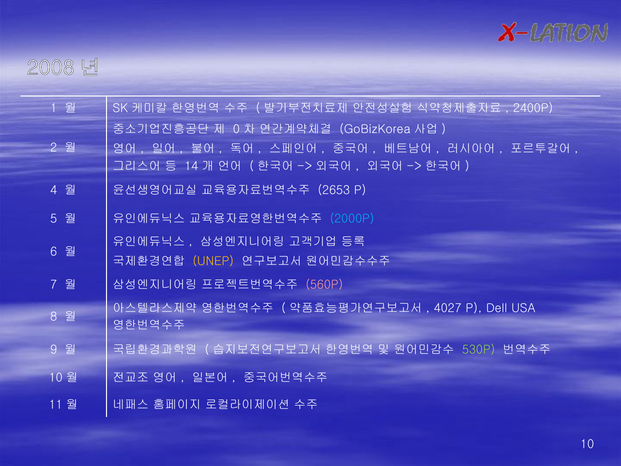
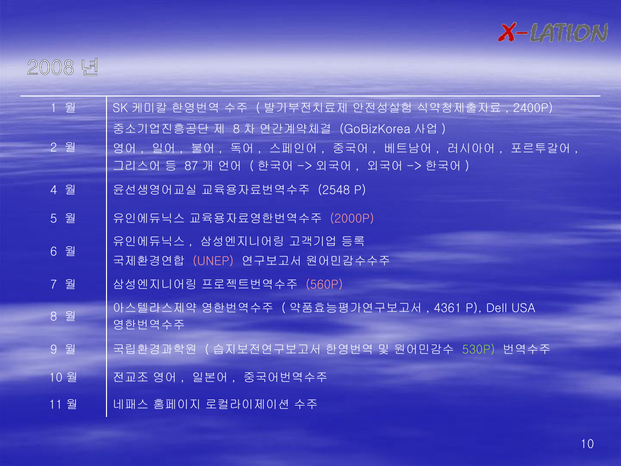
0 at (236, 129): 0 -> 8
14: 14 -> 87
2653: 2653 -> 2548
2000P colour: light blue -> pink
UNEP colour: yellow -> pink
4027: 4027 -> 4361
